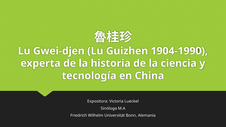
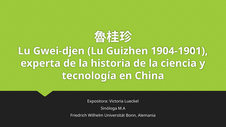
1904-1990: 1904-1990 -> 1904-1901
